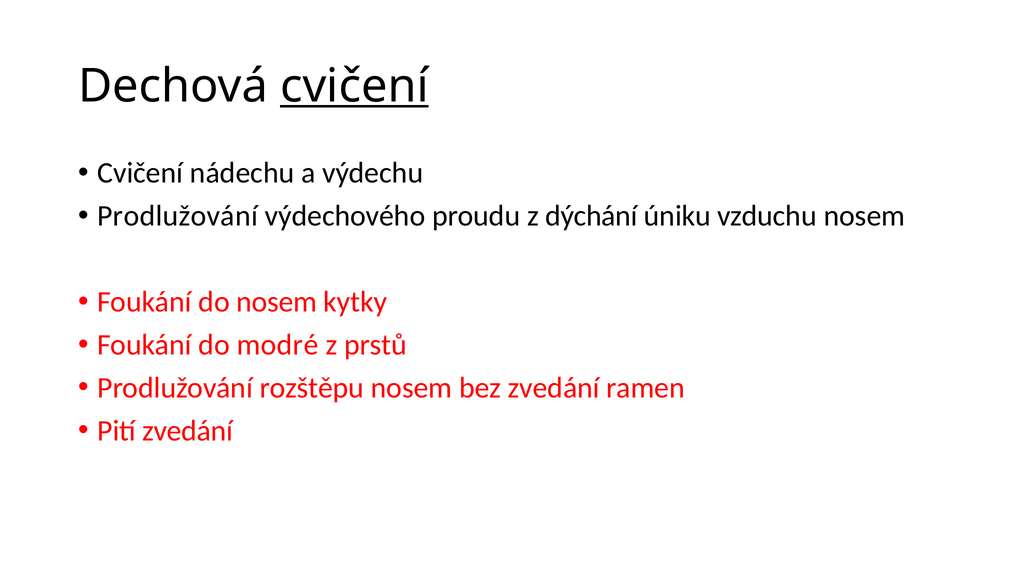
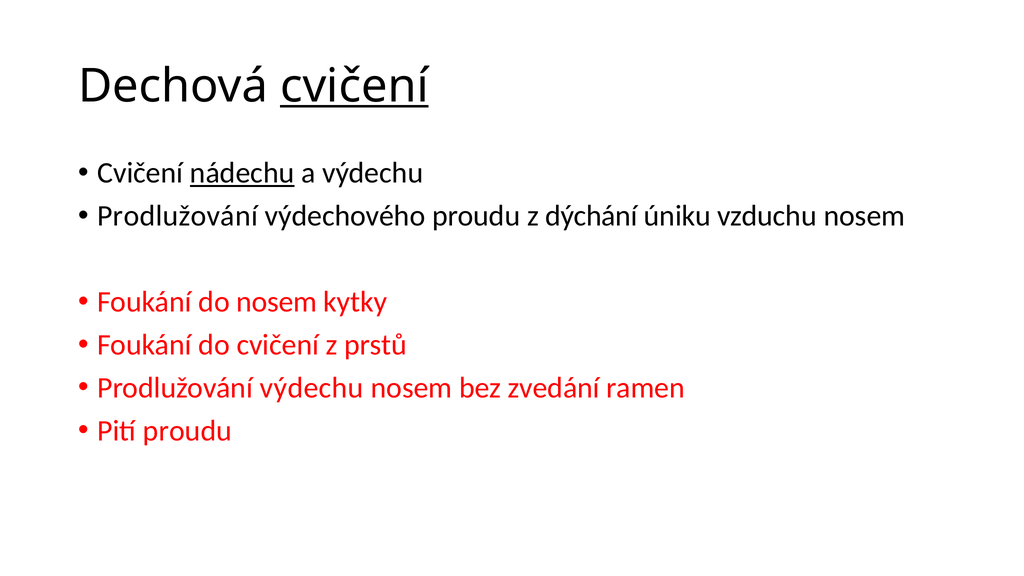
nádechu underline: none -> present
do modré: modré -> cvičení
Prodlužování rozštěpu: rozštěpu -> výdechu
Pití zvedání: zvedání -> proudu
